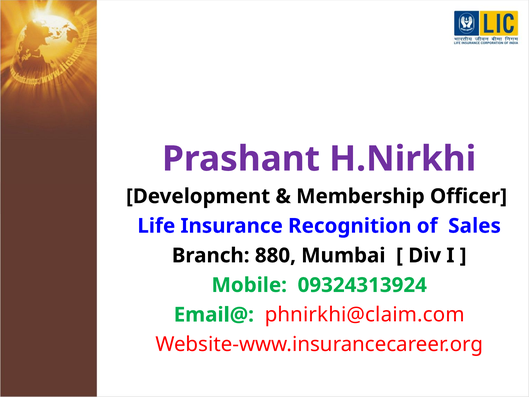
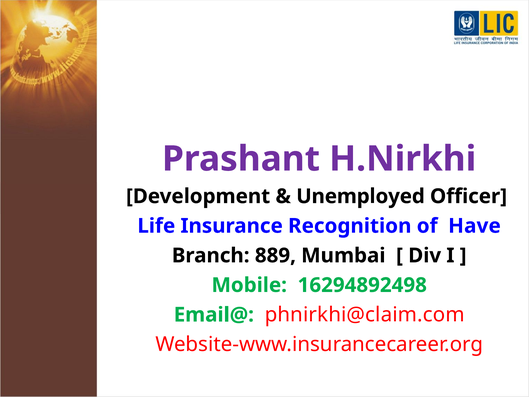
Membership: Membership -> Unemployed
Sales: Sales -> Have
880: 880 -> 889
09324313924: 09324313924 -> 16294892498
